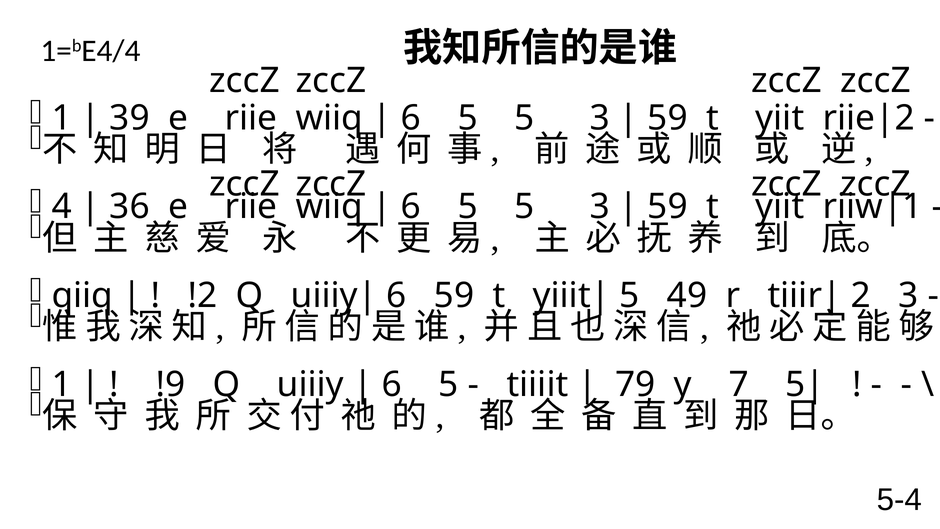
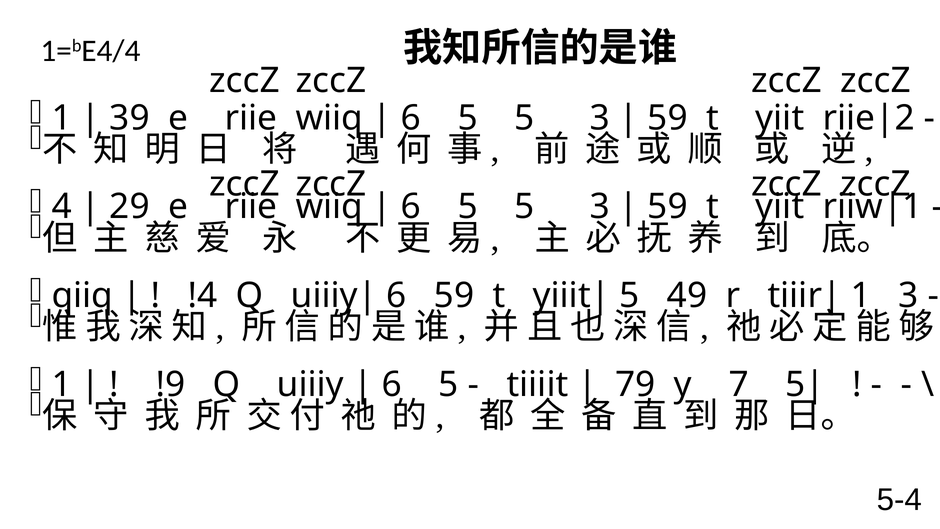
36: 36 -> 29
!2: !2 -> !4
2 at (861, 296): 2 -> 1
